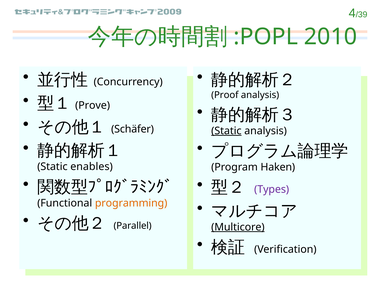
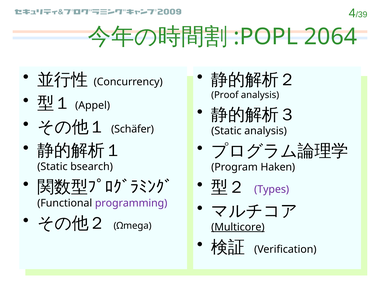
2010: 2010 -> 2064
Prove: Prove -> Appel
Static at (226, 131) underline: present -> none
enables: enables -> bsearch
programming colour: orange -> purple
Parallel: Parallel -> Ωmega
